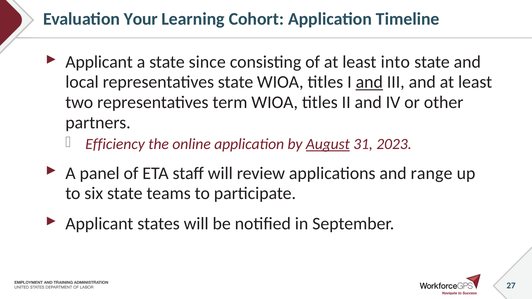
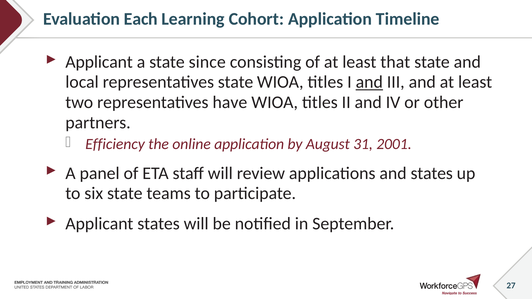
Your: Your -> Each
into: into -> that
term: term -> have
August underline: present -> none
2023: 2023 -> 2001
and range: range -> states
